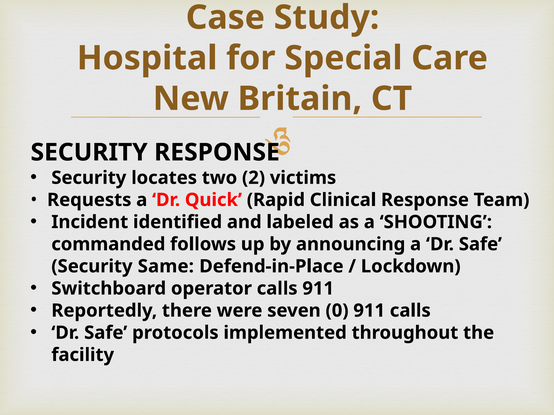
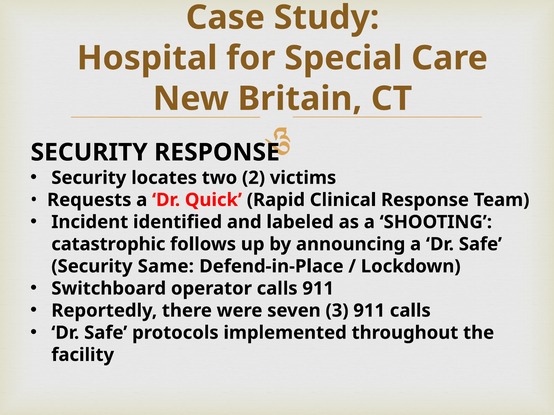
commanded: commanded -> catastrophic
0: 0 -> 3
